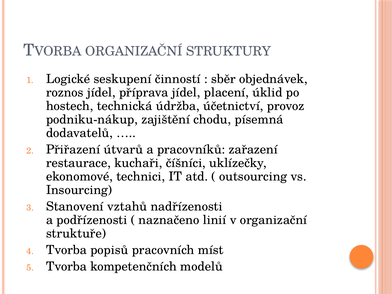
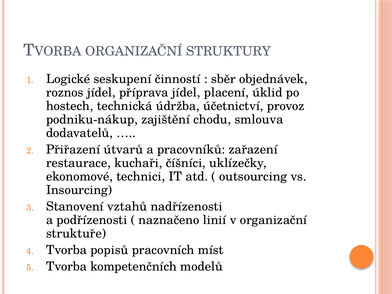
písemná: písemná -> smlouva
